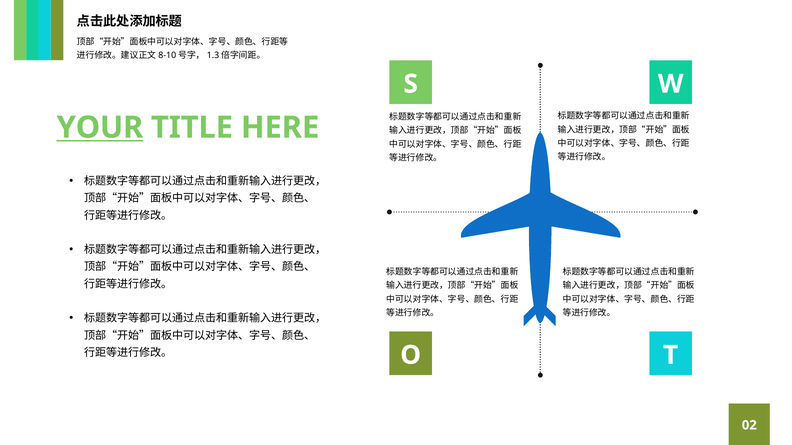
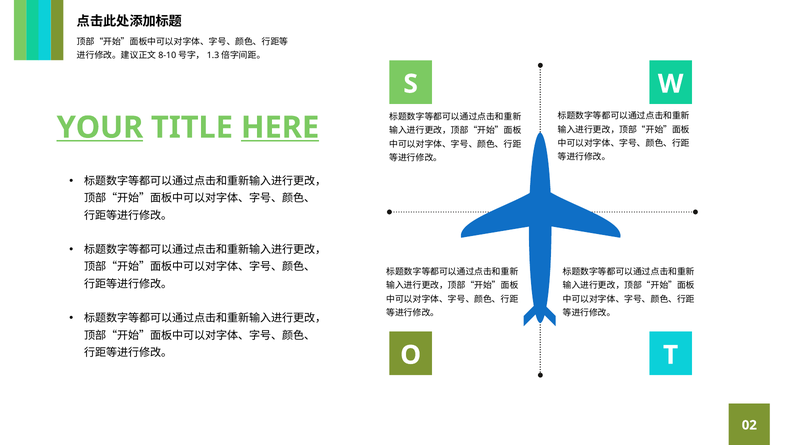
HERE underline: none -> present
